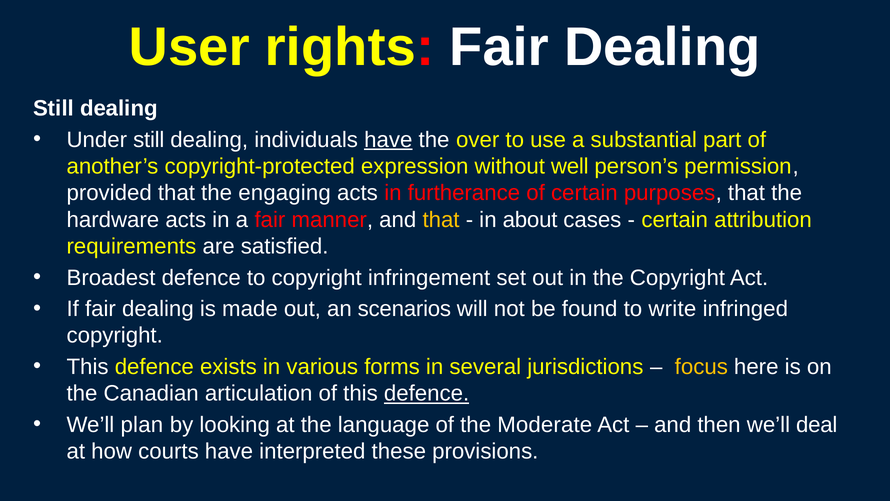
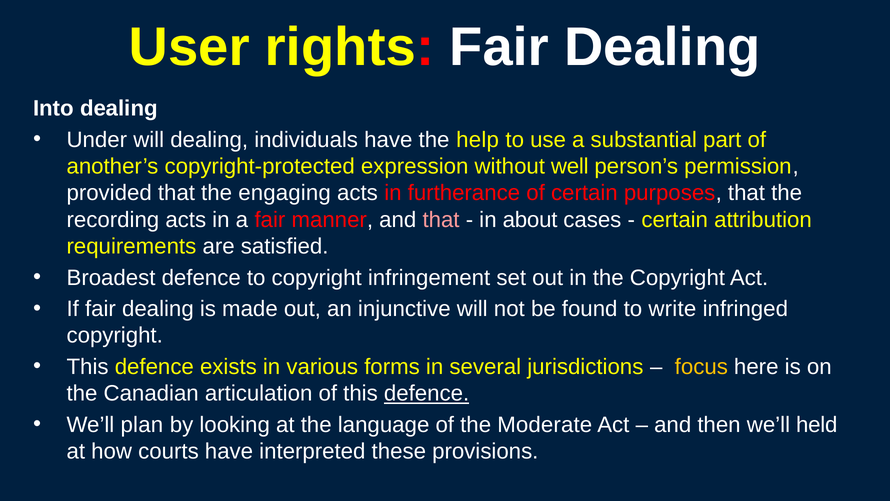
Still at (54, 108): Still -> Into
Under still: still -> will
have at (388, 140) underline: present -> none
over: over -> help
hardware: hardware -> recording
that at (441, 220) colour: yellow -> pink
scenarios: scenarios -> injunctive
deal: deal -> held
